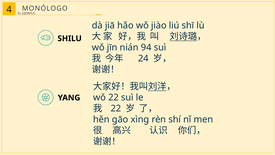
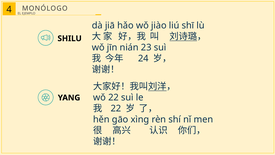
94: 94 -> 23
